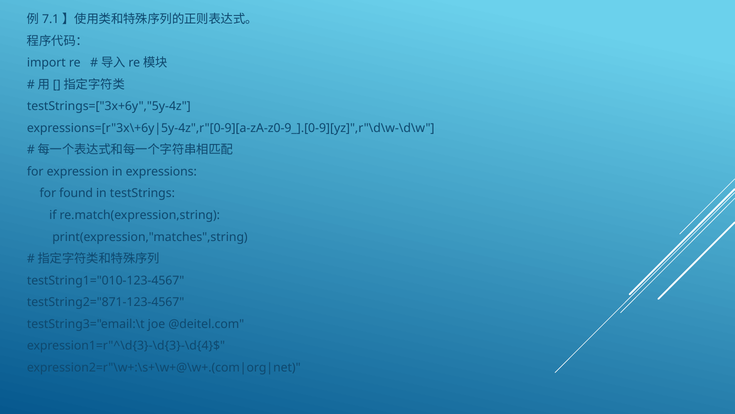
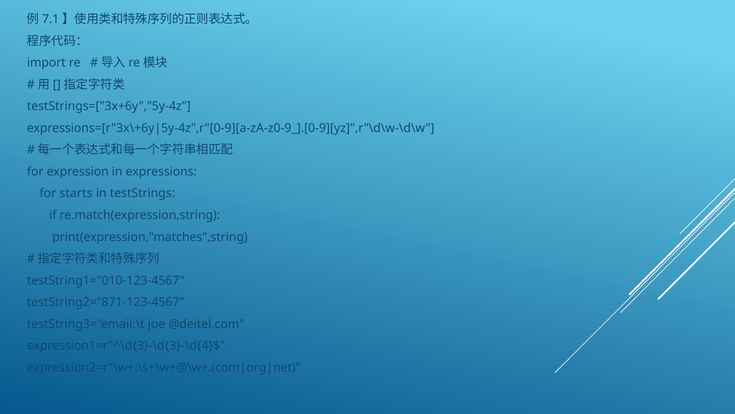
found: found -> starts
